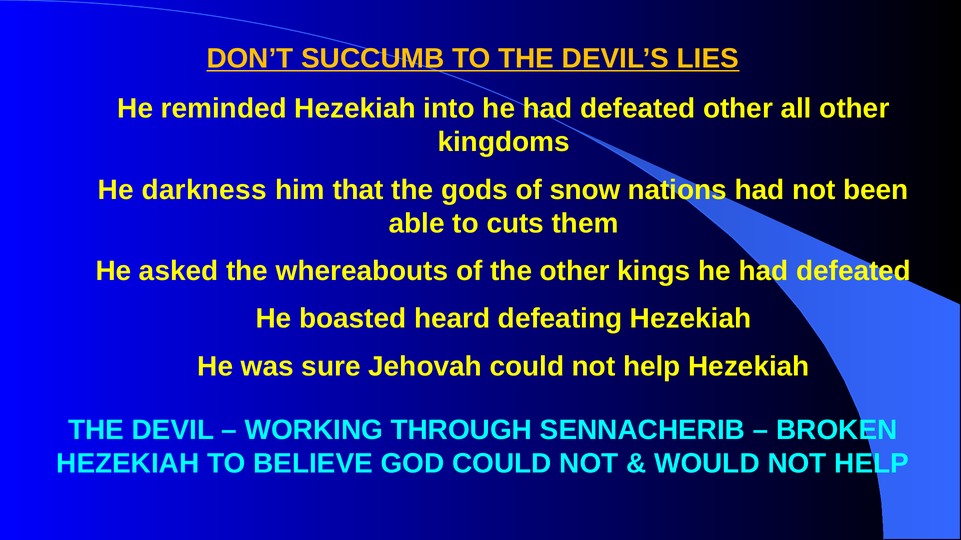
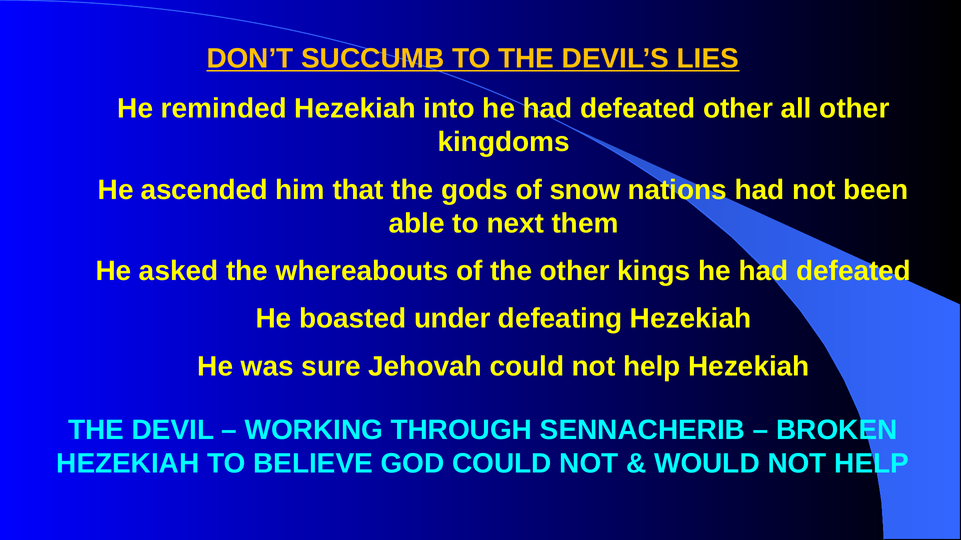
darkness: darkness -> ascended
cuts: cuts -> next
heard: heard -> under
